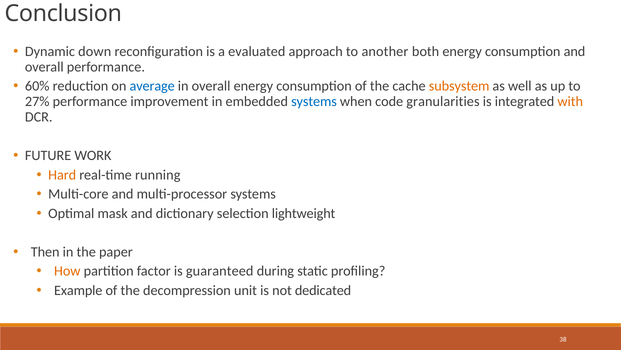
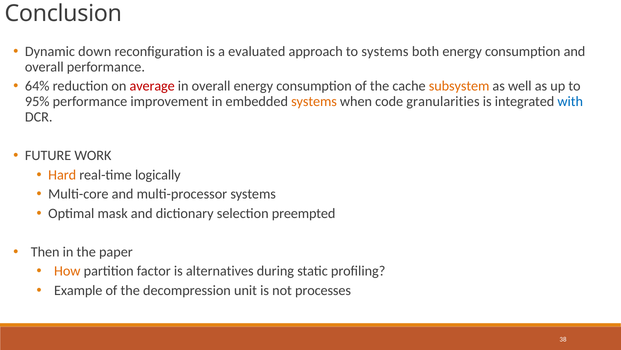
to another: another -> systems
60%: 60% -> 64%
average colour: blue -> red
27%: 27% -> 95%
systems at (314, 101) colour: blue -> orange
with colour: orange -> blue
running: running -> logically
lightweight: lightweight -> preempted
guaranteed: guaranteed -> alternatives
dedicated: dedicated -> processes
